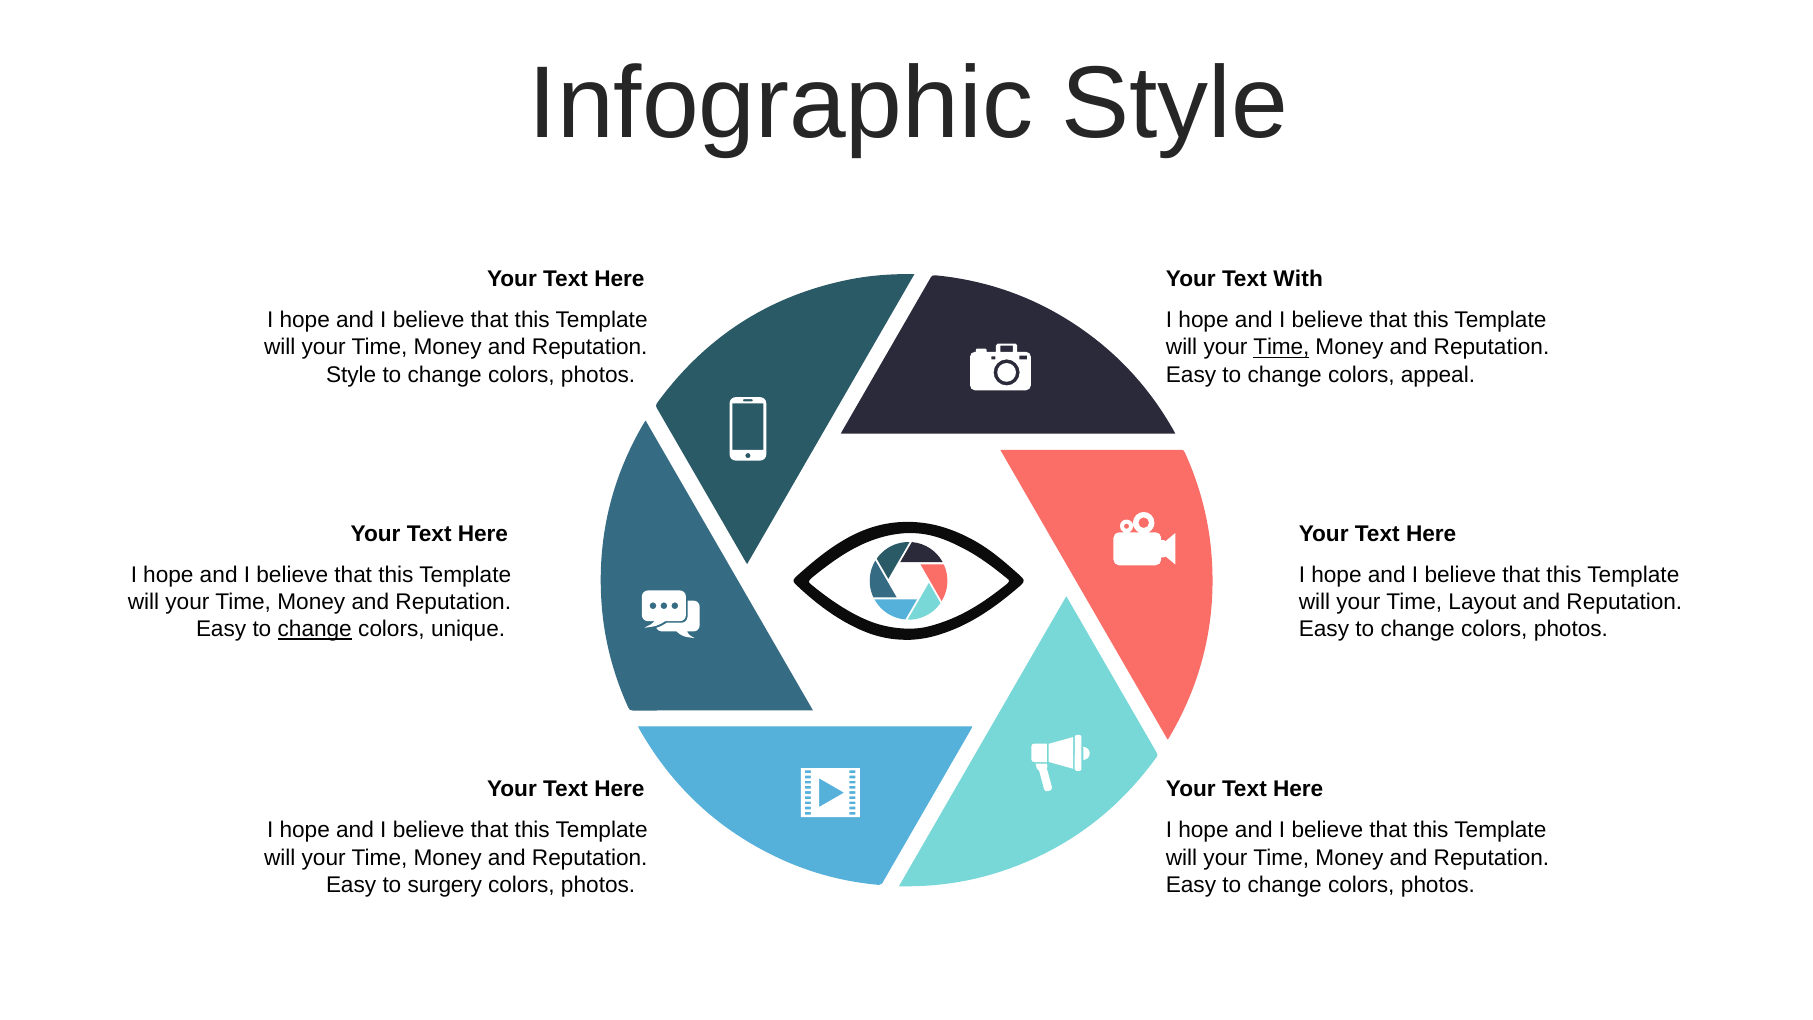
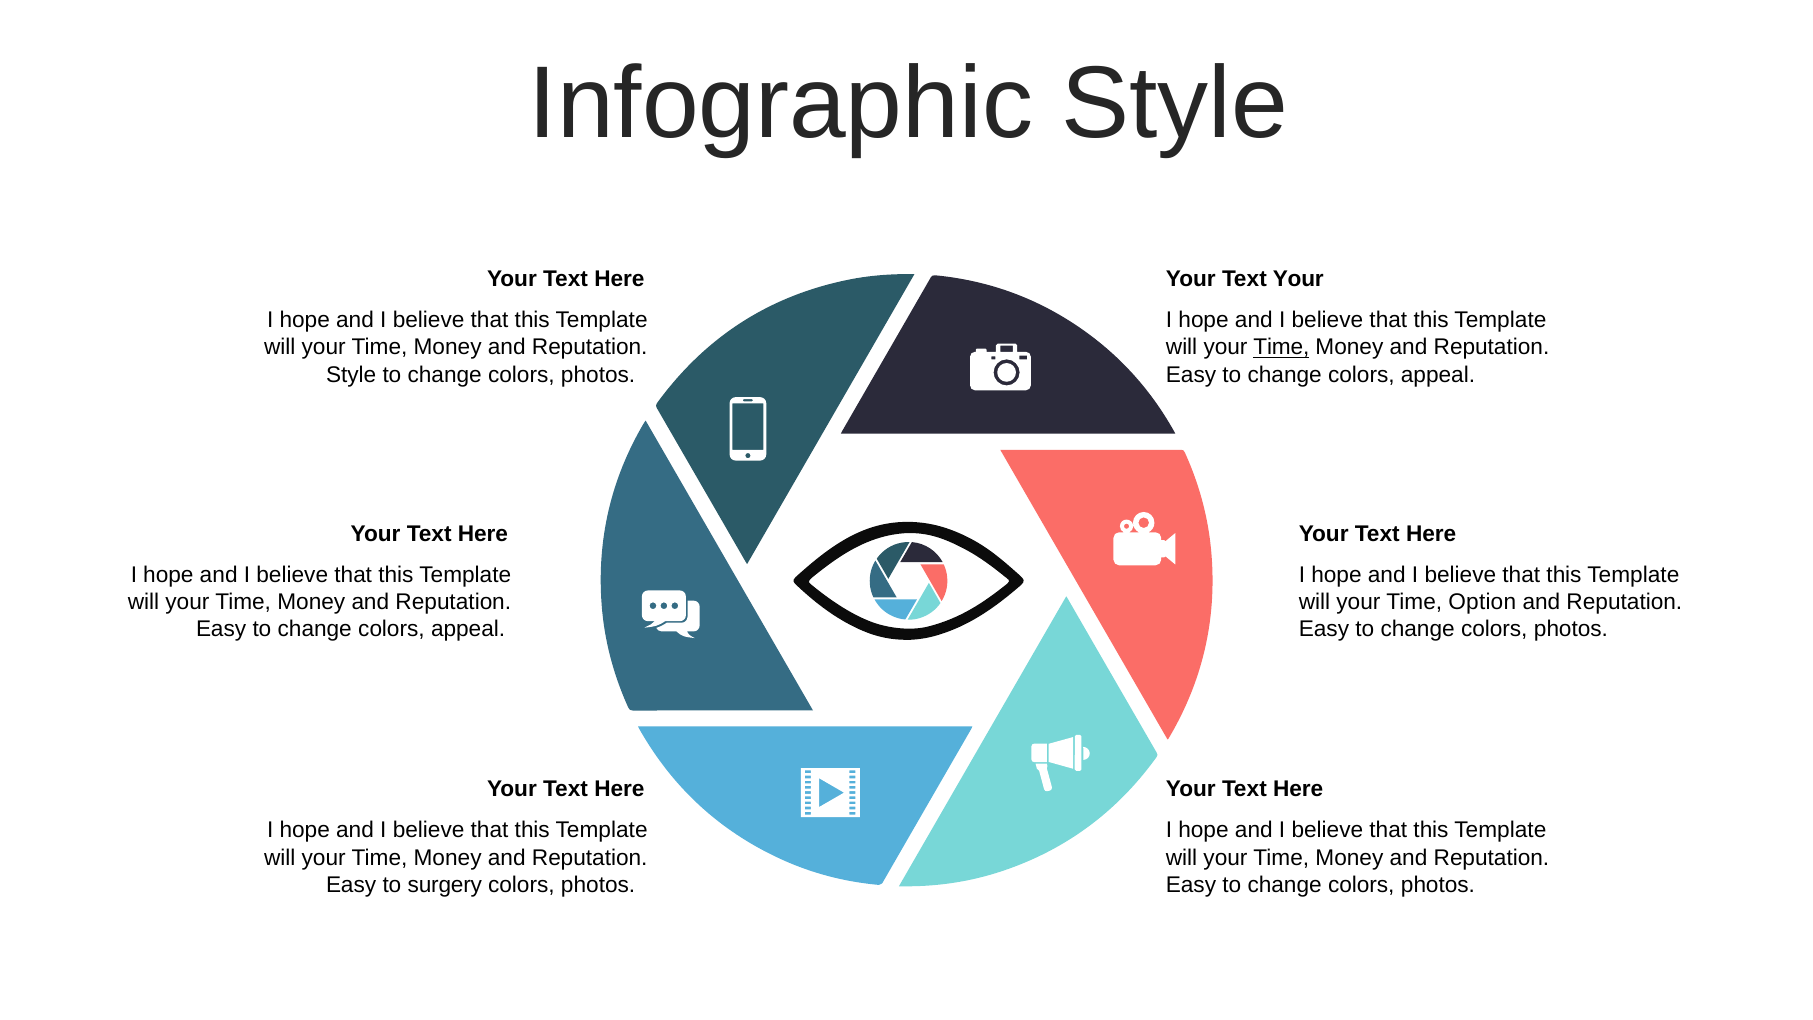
Text With: With -> Your
Layout: Layout -> Option
change at (315, 629) underline: present -> none
unique at (468, 629): unique -> appeal
